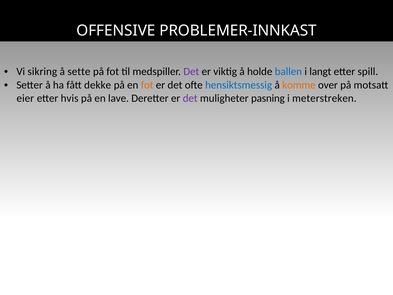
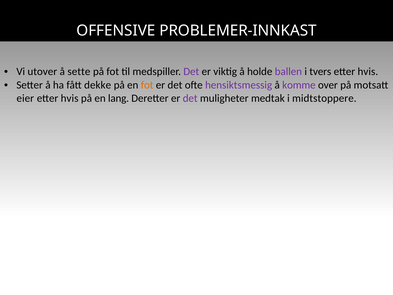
sikring: sikring -> utover
ballen colour: blue -> purple
langt: langt -> tvers
spill at (368, 72): spill -> hvis
hensiktsmessig colour: blue -> purple
komme colour: orange -> purple
lave: lave -> lang
pasning: pasning -> medtak
meterstreken: meterstreken -> midtstoppere
